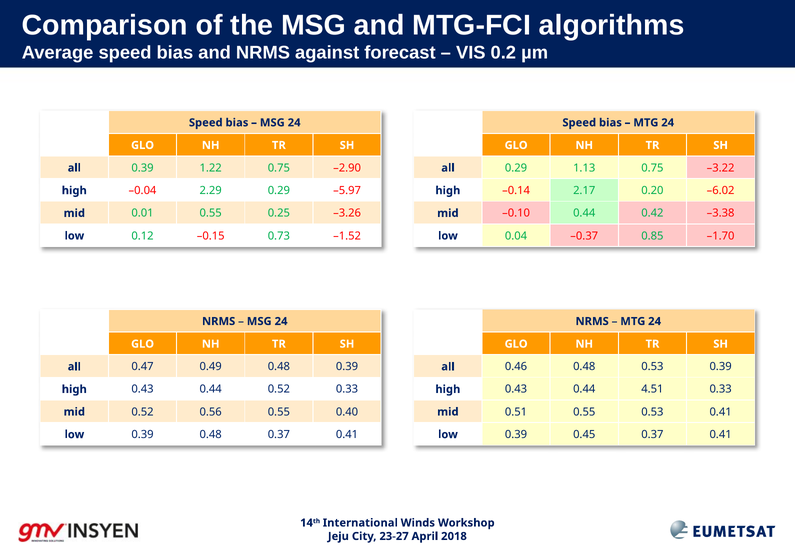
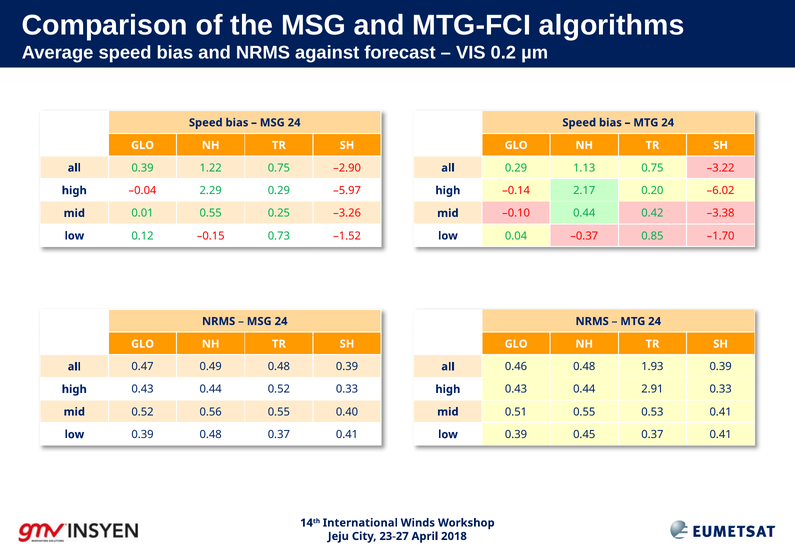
0.48 0.53: 0.53 -> 1.93
4.51: 4.51 -> 2.91
